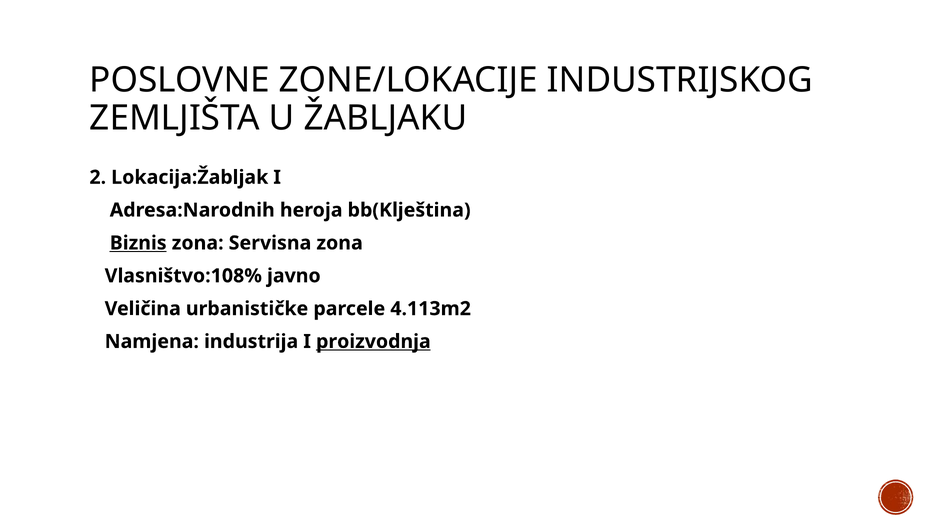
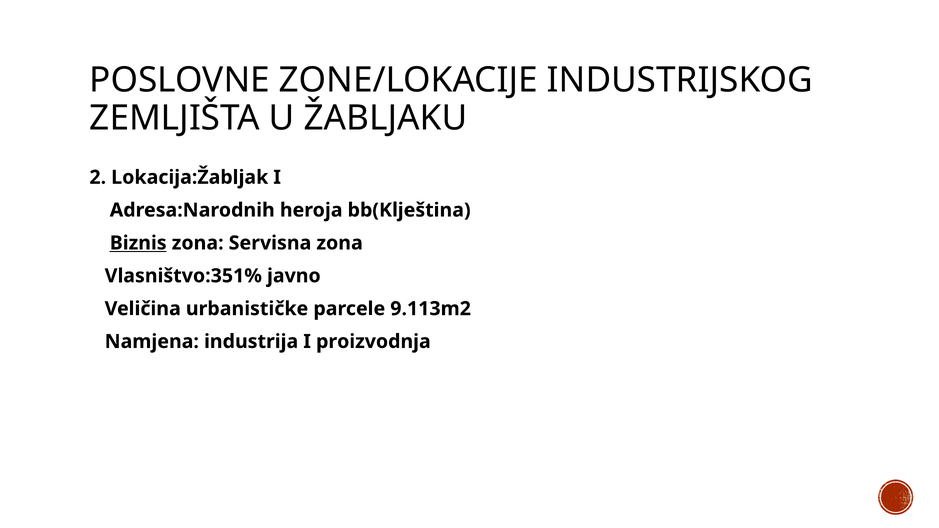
Vlasništvo:108%: Vlasništvo:108% -> Vlasništvo:351%
4.113m2: 4.113m2 -> 9.113m2
proizvodnja underline: present -> none
